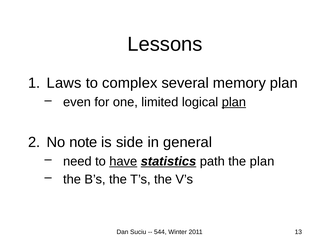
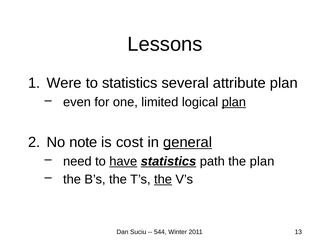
Laws: Laws -> Were
to complex: complex -> statistics
memory: memory -> attribute
side: side -> cost
general underline: none -> present
the at (163, 179) underline: none -> present
